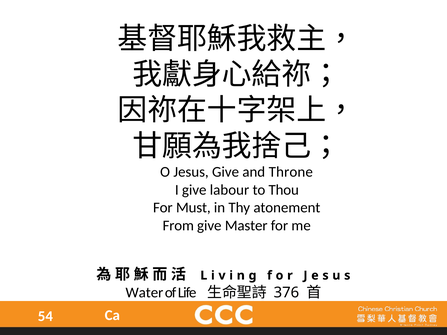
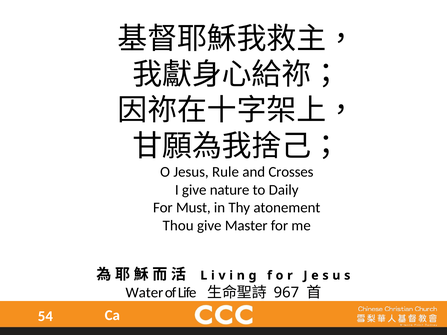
Jesus Give: Give -> Rule
Throne: Throne -> Crosses
labour: labour -> nature
Thou: Thou -> Daily
From: From -> Thou
376: 376 -> 967
